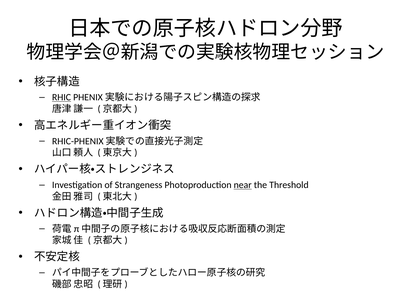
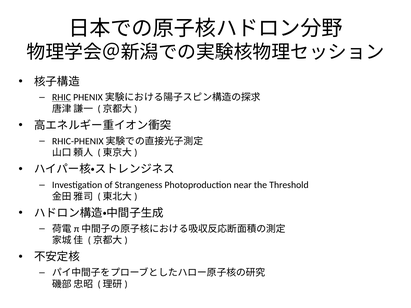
near underline: present -> none
